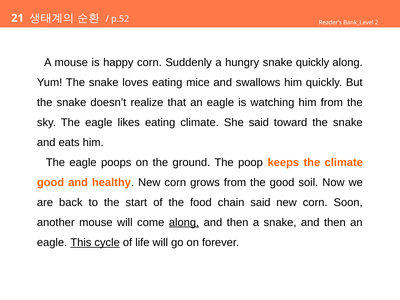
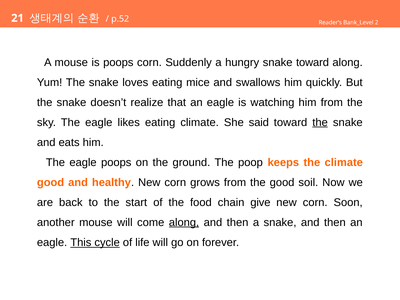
is happy: happy -> poops
snake quickly: quickly -> toward
the at (320, 122) underline: none -> present
chain said: said -> give
